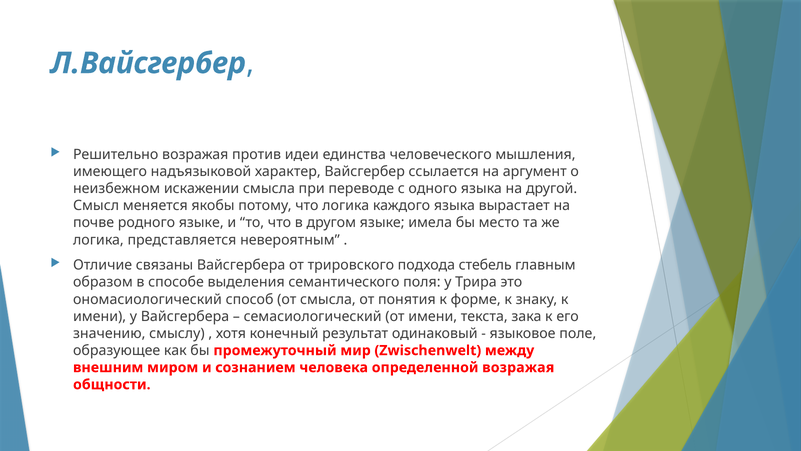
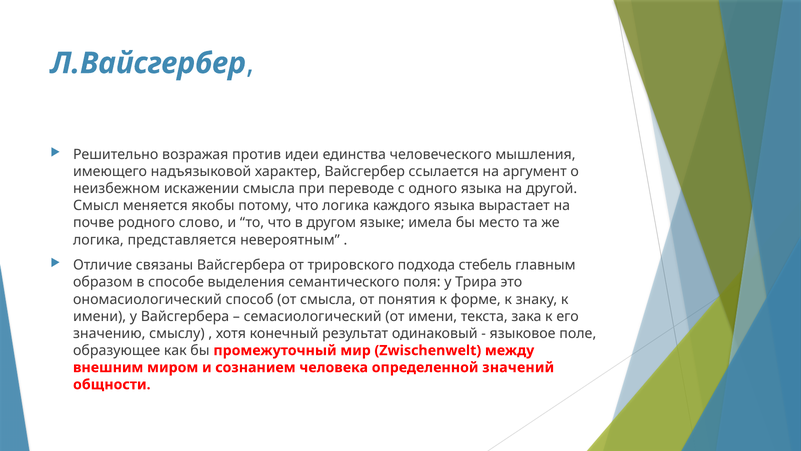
родного языке: языке -> слово
определенной возражая: возражая -> значений
